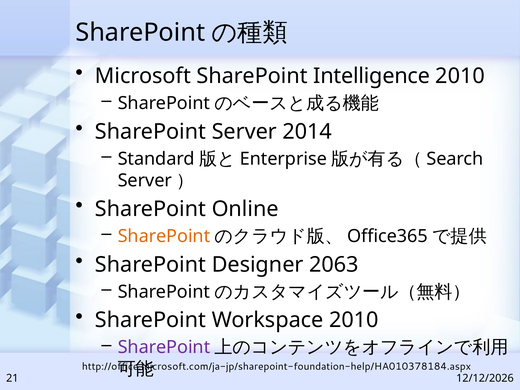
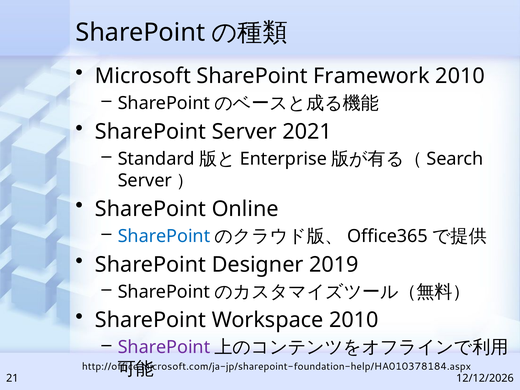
Intelligence: Intelligence -> Framework
2014: 2014 -> 2021
SharePoint at (164, 236) colour: orange -> blue
2063: 2063 -> 2019
